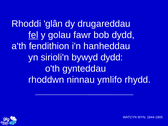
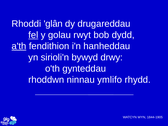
fawr: fawr -> rwyt
a'th underline: none -> present
bywyd dydd: dydd -> drwy
